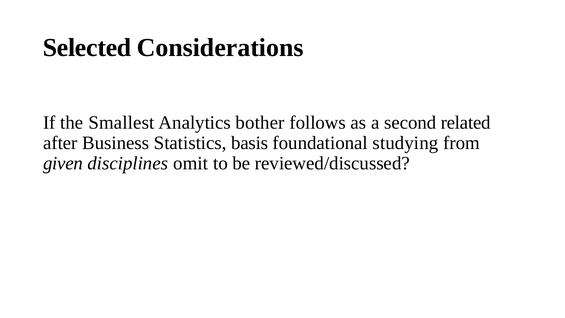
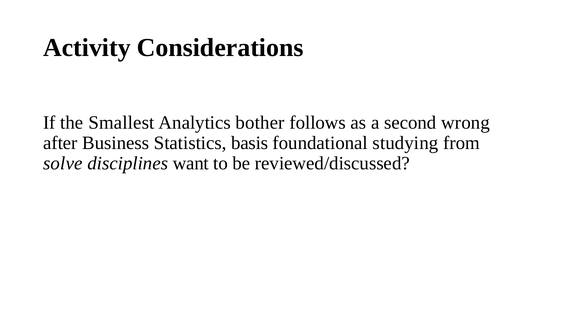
Selected: Selected -> Activity
related: related -> wrong
given: given -> solve
omit: omit -> want
